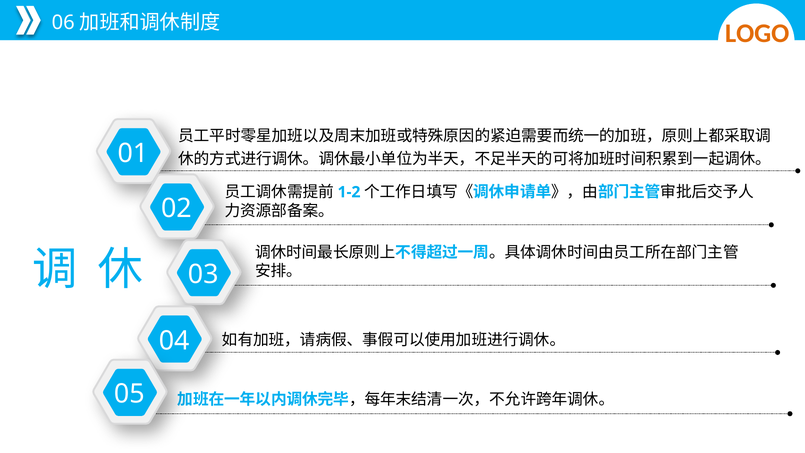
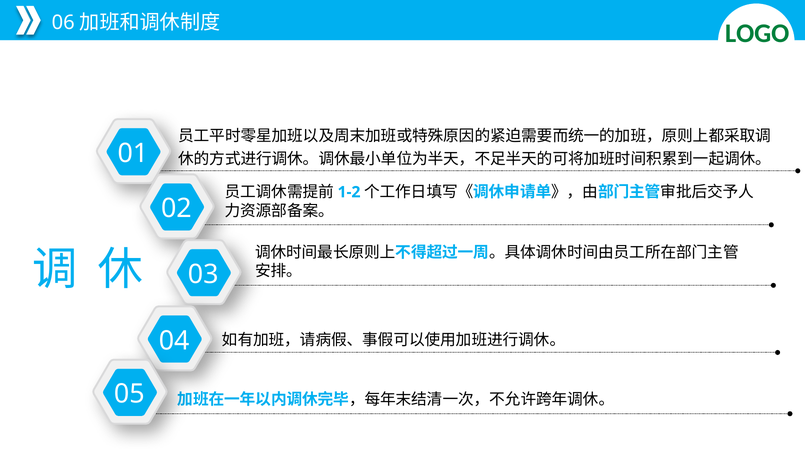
LOGO colour: orange -> green
